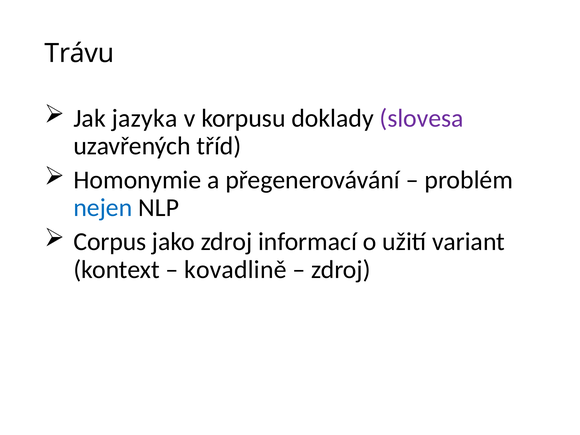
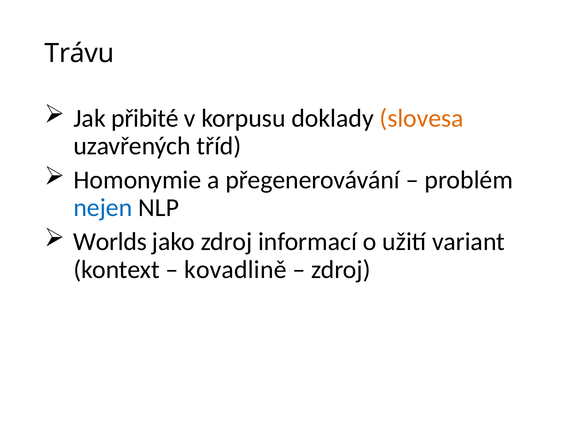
jazyka: jazyka -> přibité
slovesa colour: purple -> orange
Corpus: Corpus -> Worlds
